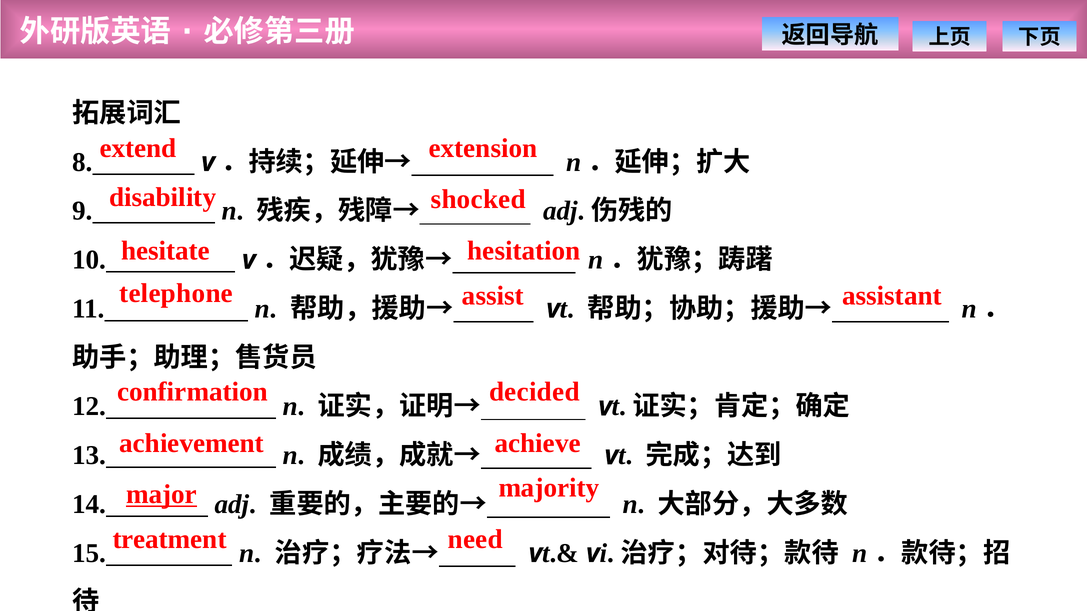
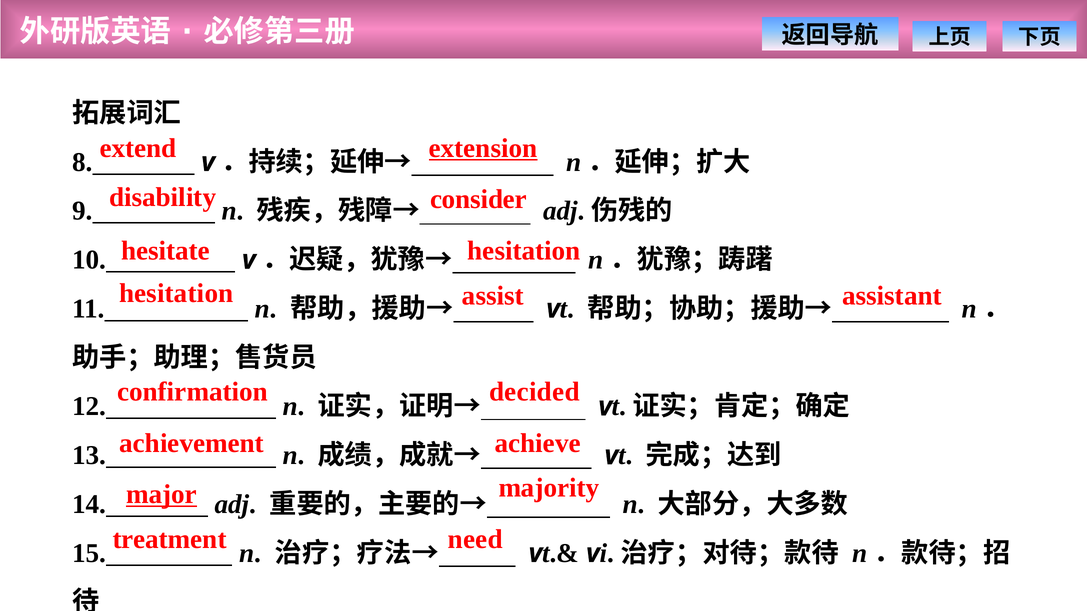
extension underline: none -> present
shocked: shocked -> consider
telephone at (176, 294): telephone -> hesitation
